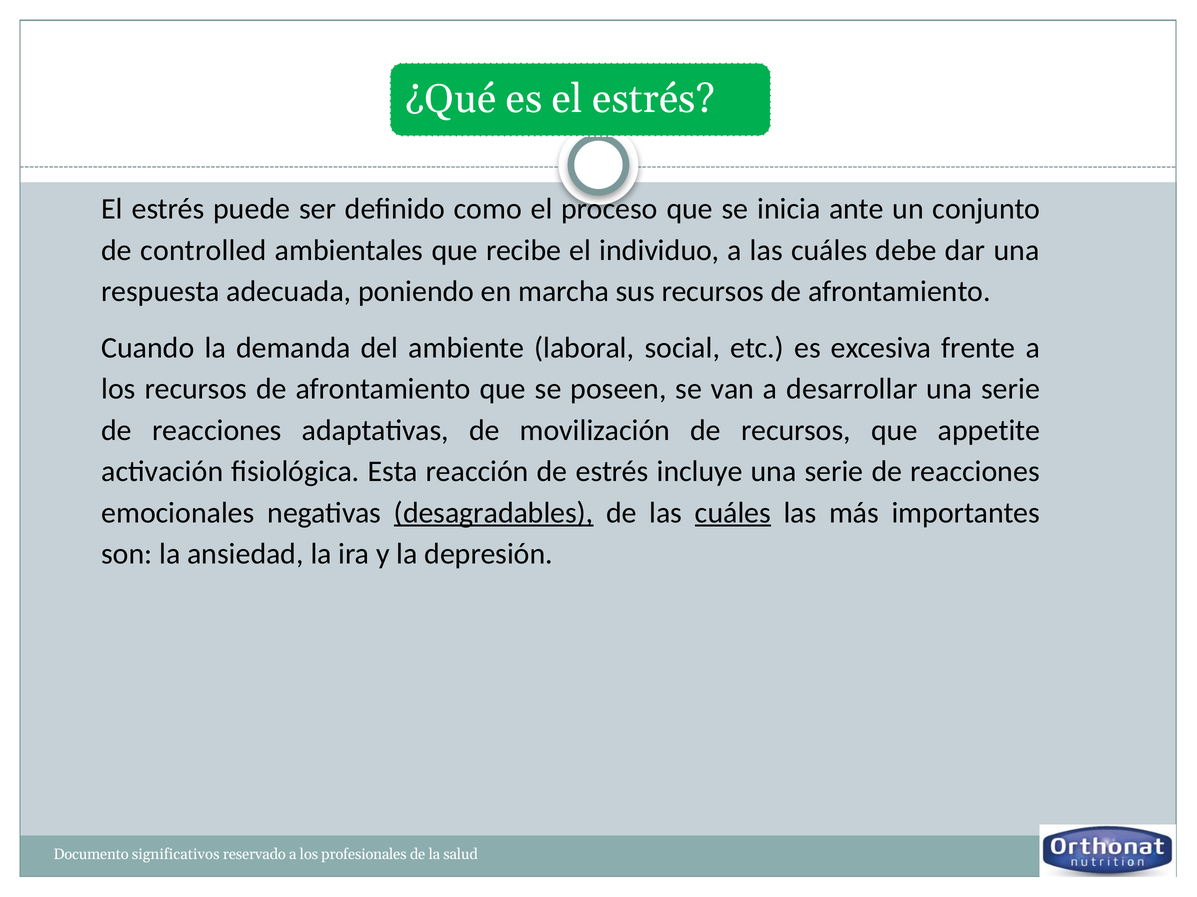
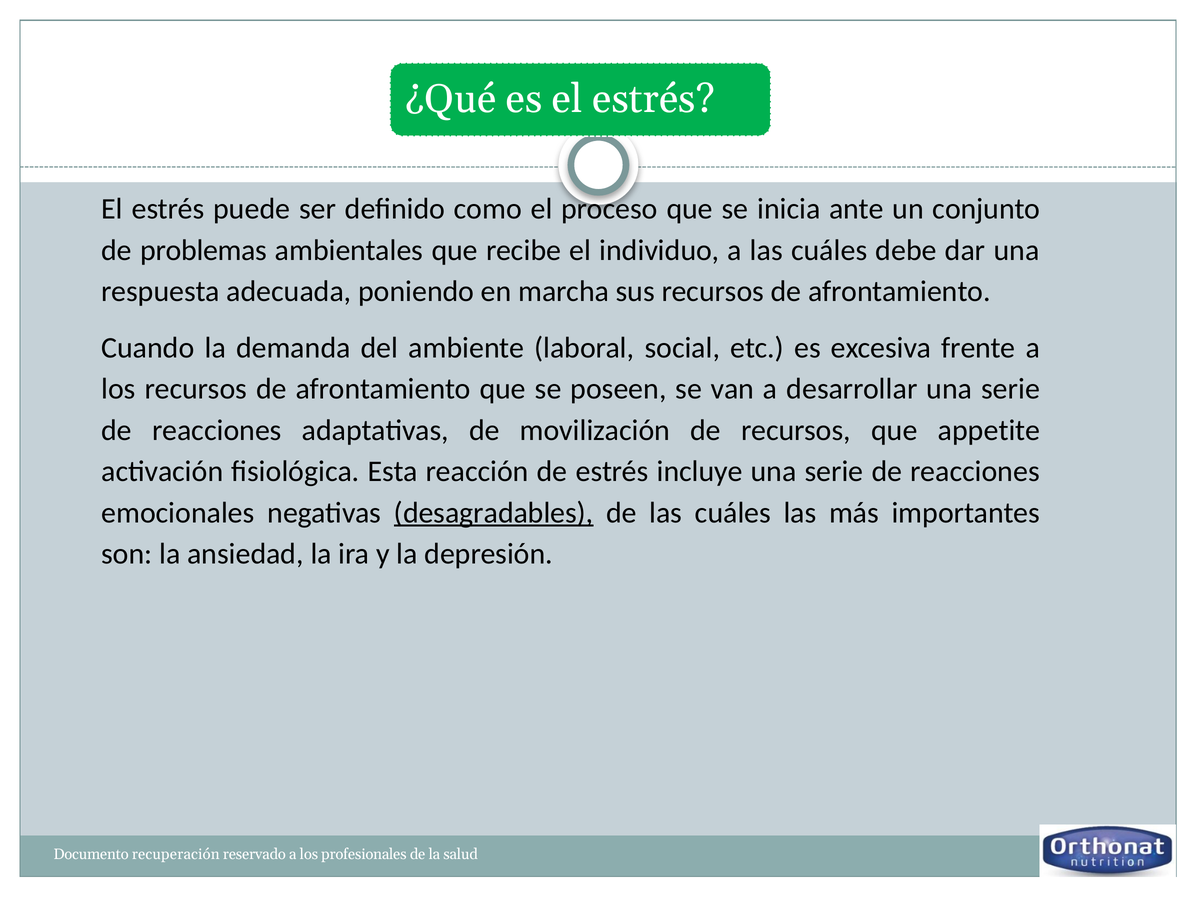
controlled: controlled -> problemas
cuáles at (733, 513) underline: present -> none
significativos: significativos -> recuperación
